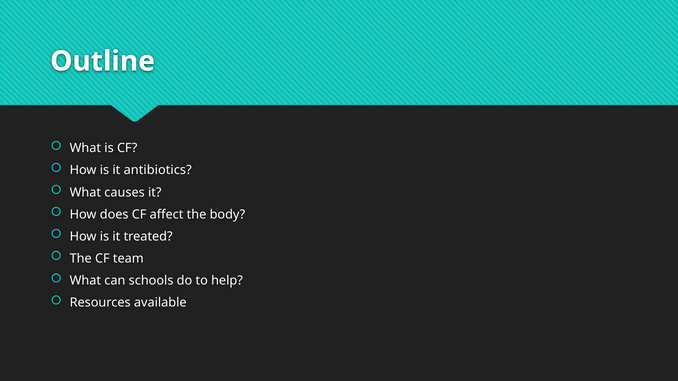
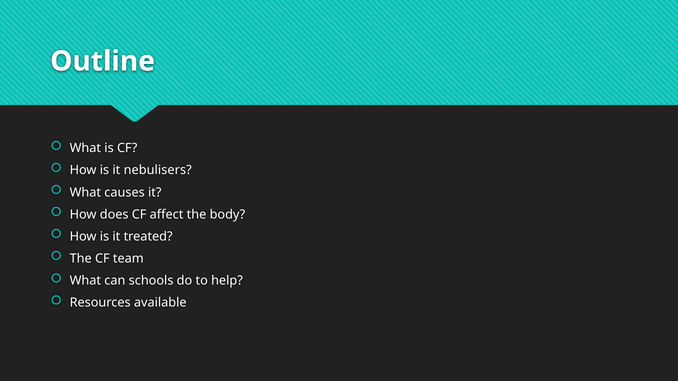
antibiotics: antibiotics -> nebulisers
